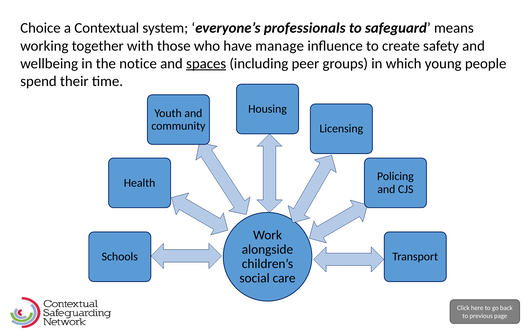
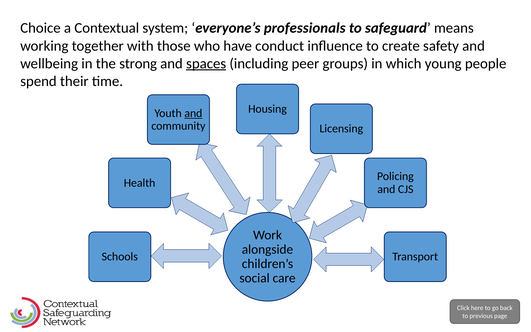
manage: manage -> conduct
notice: notice -> strong
and at (193, 113) underline: none -> present
